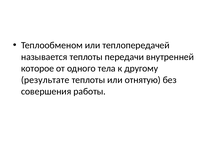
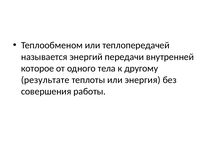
называется теплоты: теплоты -> энергий
отнятую: отнятую -> энергия
